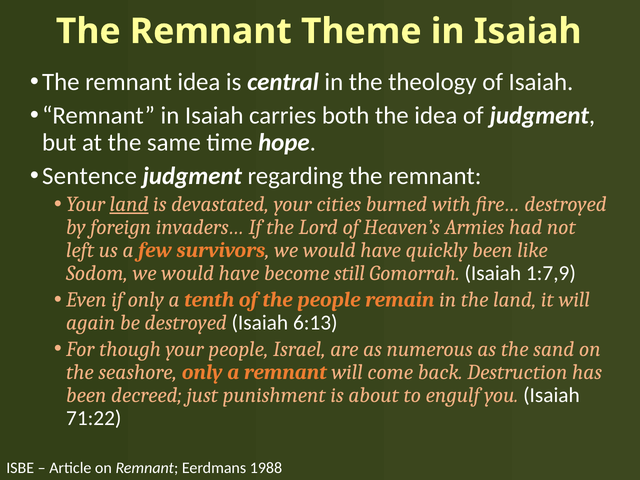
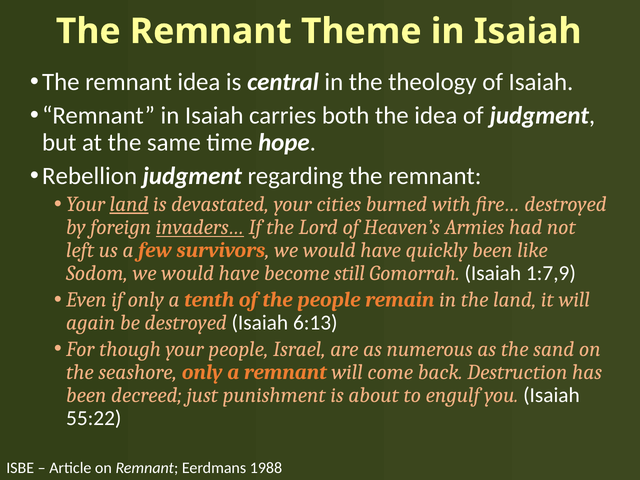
Sentence: Sentence -> Rebellion
invaders… underline: none -> present
71:22: 71:22 -> 55:22
